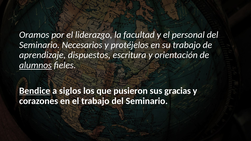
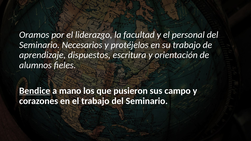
alumnos underline: present -> none
siglos: siglos -> mano
gracias: gracias -> campo
